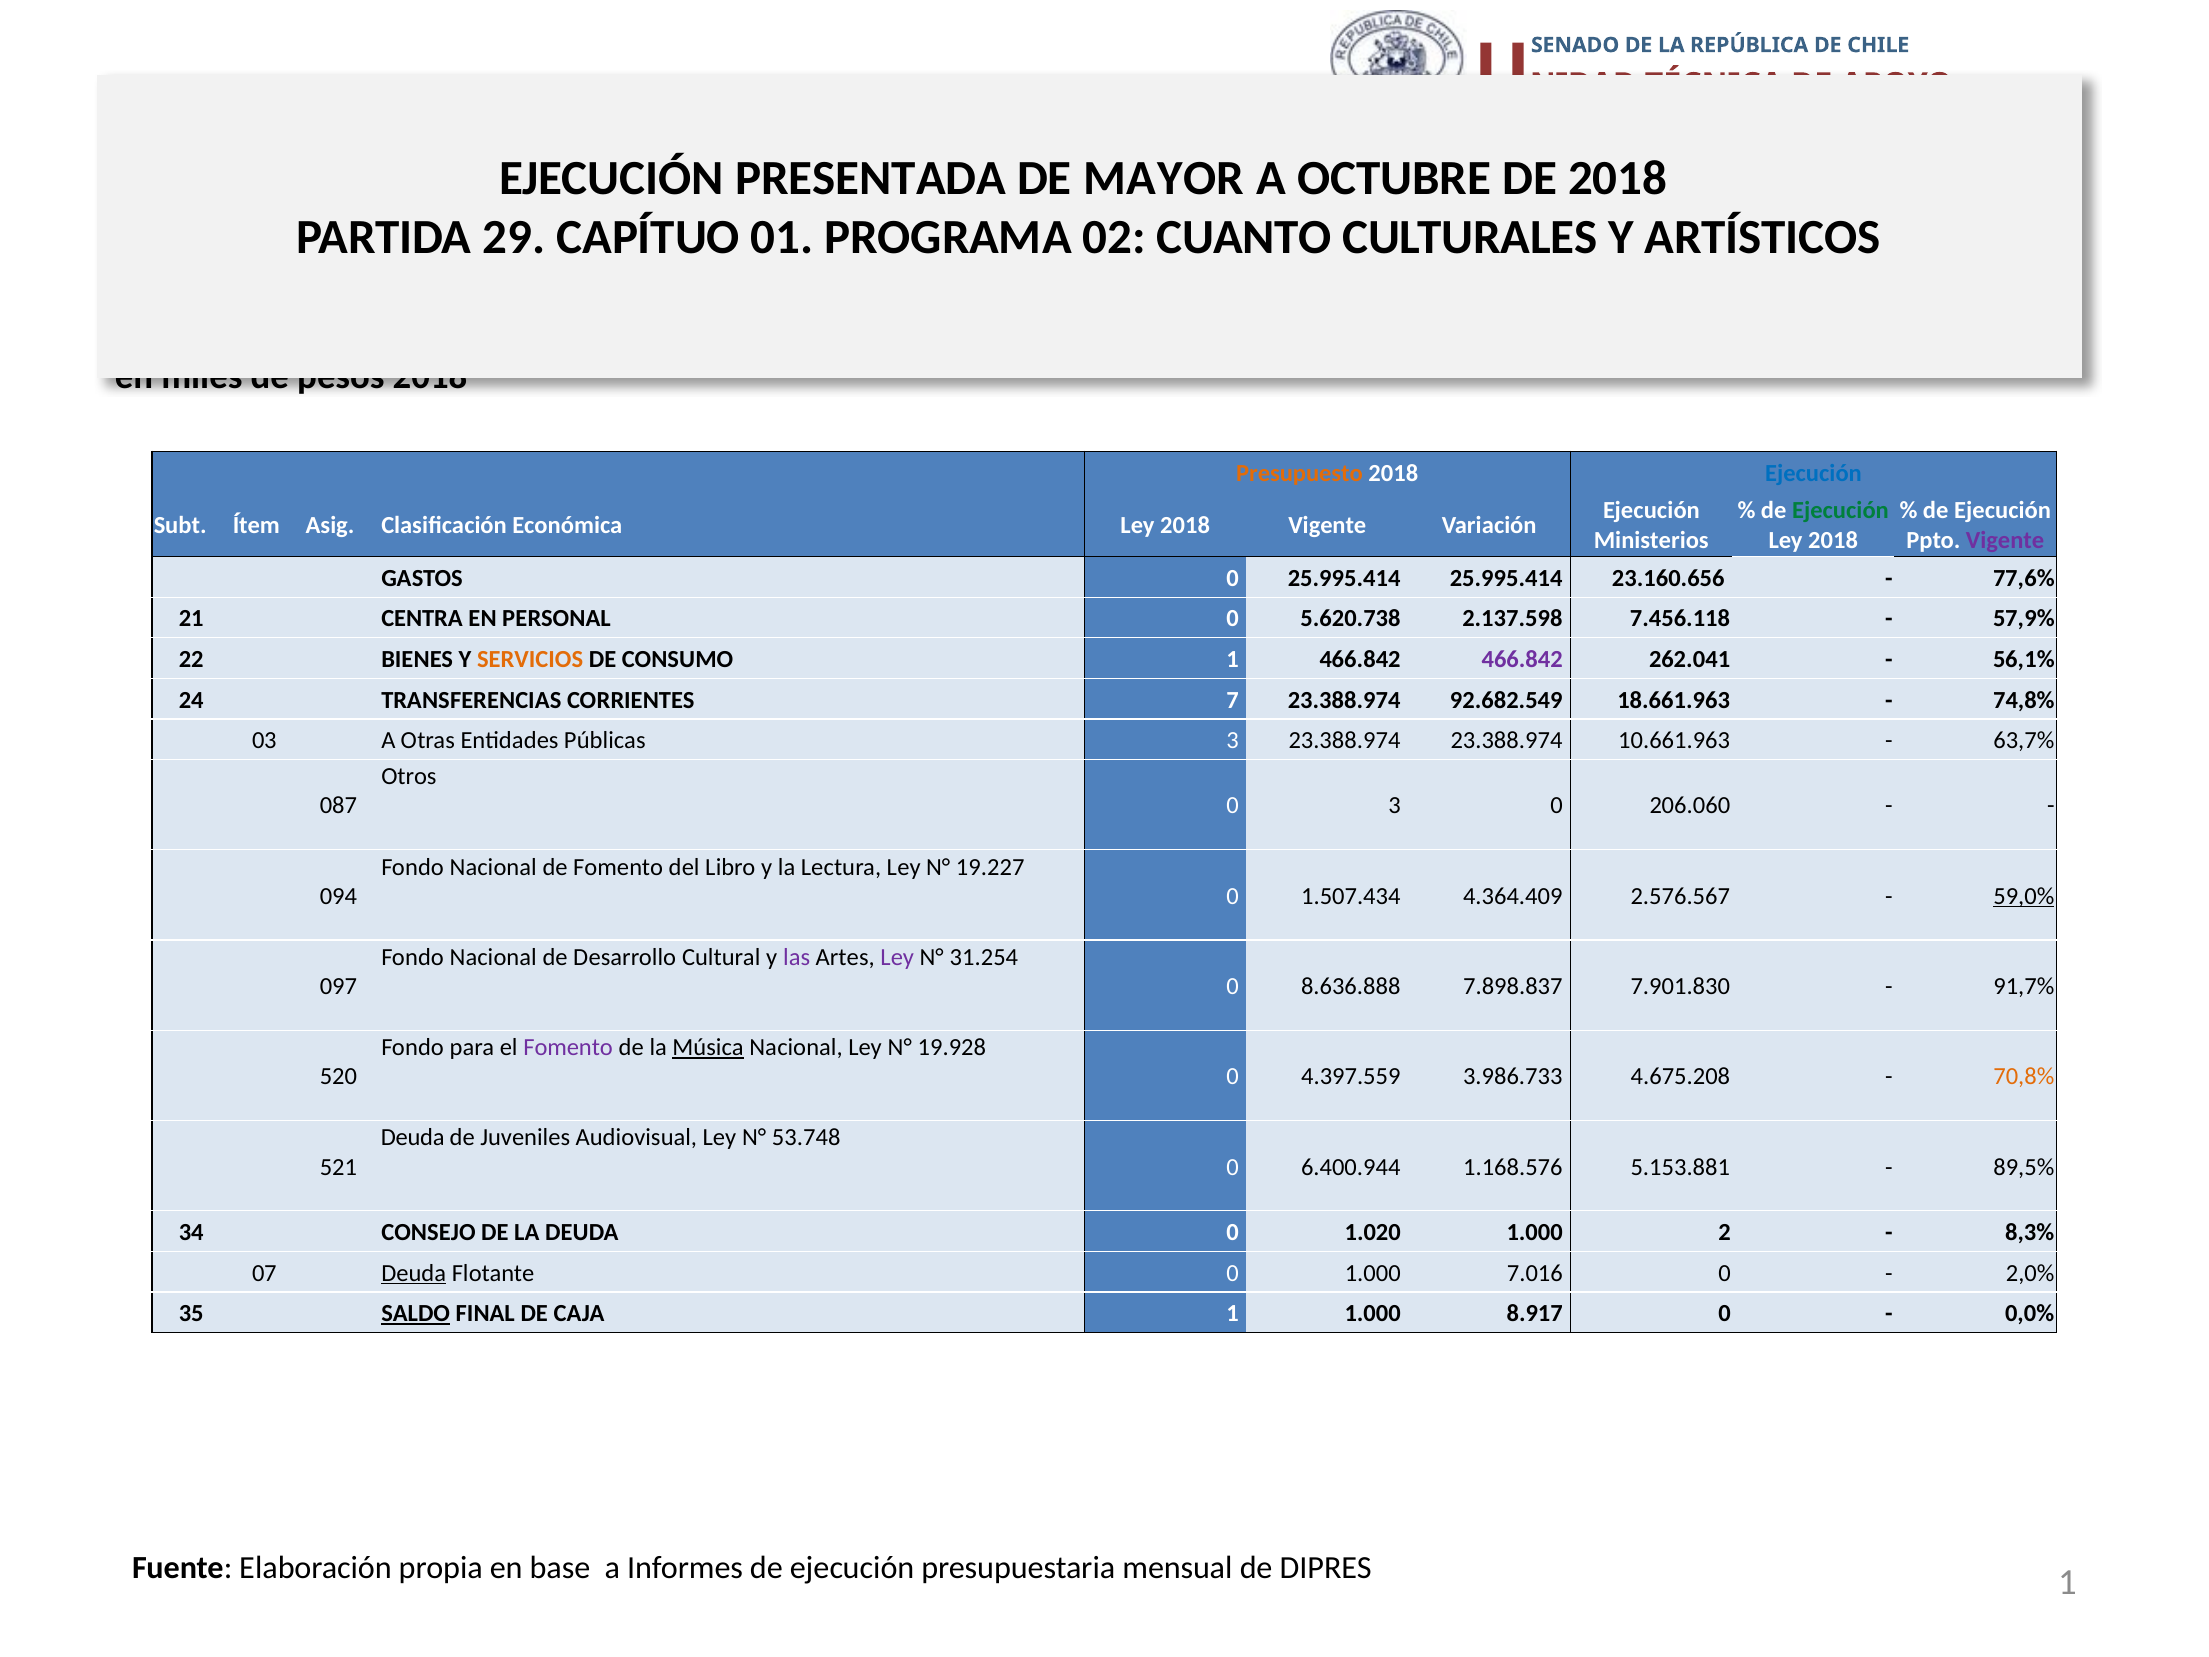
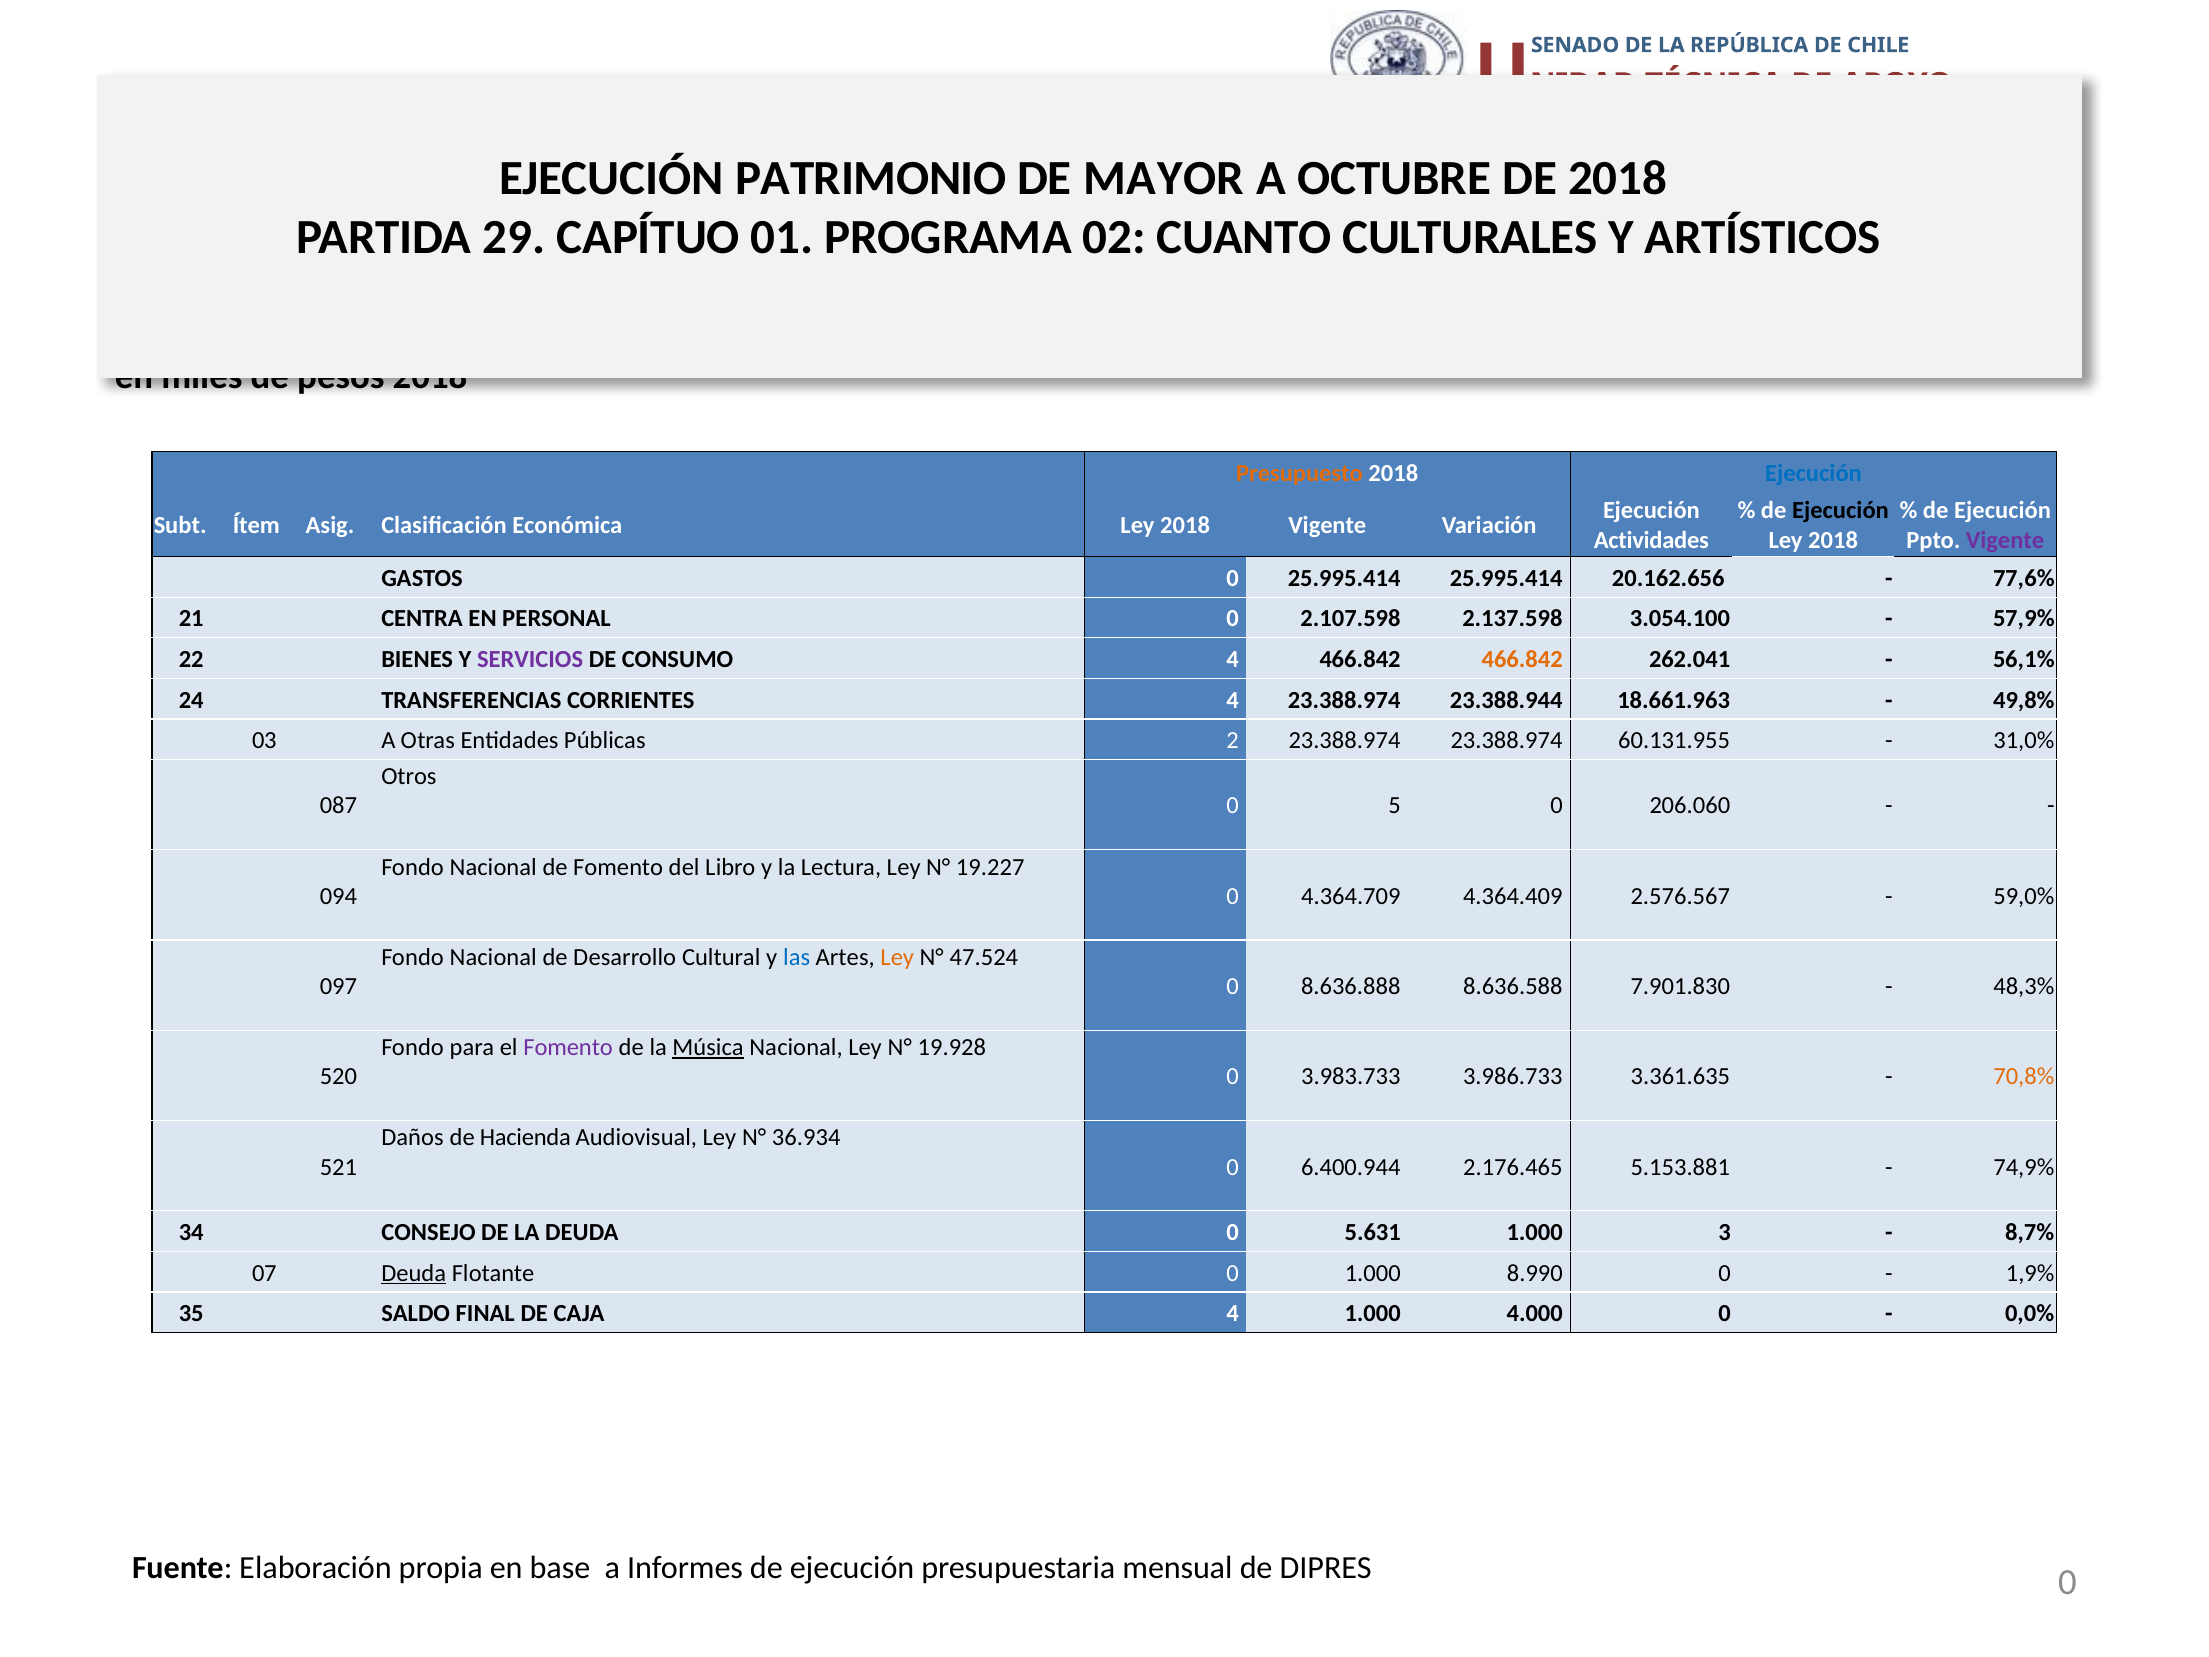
PRESENTADA: PRESENTADA -> PATRIMONIO
Ejecución at (1840, 510) colour: green -> black
Ministerios: Ministerios -> Actividades
23.160.656: 23.160.656 -> 20.162.656
5.620.738: 5.620.738 -> 2.107.598
7.456.118: 7.456.118 -> 3.054.100
SERVICIOS colour: orange -> purple
CONSUMO 1: 1 -> 4
466.842 at (1522, 659) colour: purple -> orange
CORRIENTES 7: 7 -> 4
92.682.549: 92.682.549 -> 23.388.944
74,8%: 74,8% -> 49,8%
Públicas 3: 3 -> 2
10.661.963: 10.661.963 -> 60.131.955
63,7%: 63,7% -> 31,0%
0 3: 3 -> 5
1.507.434: 1.507.434 -> 4.364.709
59,0% underline: present -> none
las colour: purple -> blue
Ley at (897, 957) colour: purple -> orange
31.254: 31.254 -> 47.524
7.898.837: 7.898.837 -> 8.636.588
91,7%: 91,7% -> 48,3%
4.397.559: 4.397.559 -> 3.983.733
4.675.208: 4.675.208 -> 3.361.635
Deuda at (413, 1138): Deuda -> Daños
Juveniles: Juveniles -> Hacienda
53.748: 53.748 -> 36.934
1.168.576: 1.168.576 -> 2.176.465
89,5%: 89,5% -> 74,9%
1.020: 1.020 -> 5.631
2: 2 -> 3
8,3%: 8,3% -> 8,7%
7.016: 7.016 -> 8.990
2,0%: 2,0% -> 1,9%
SALDO underline: present -> none
CAJA 1: 1 -> 4
8.917: 8.917 -> 4.000
1 at (2067, 1582): 1 -> 0
